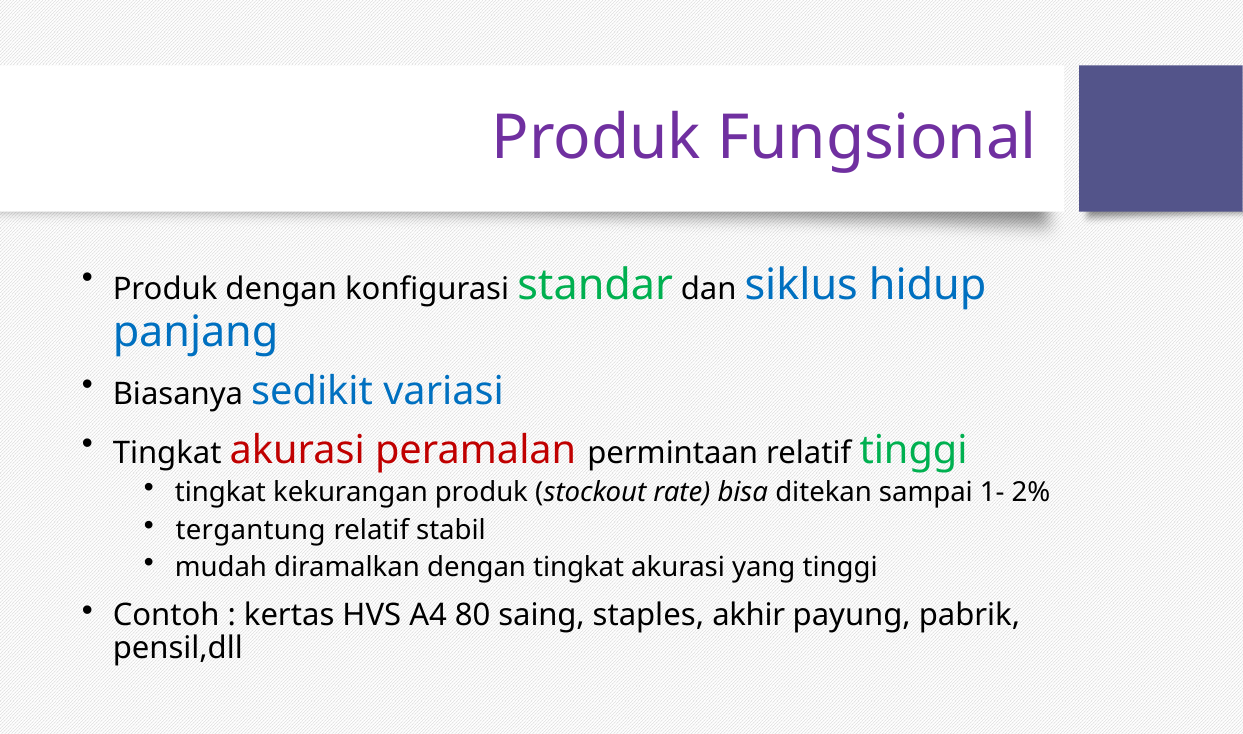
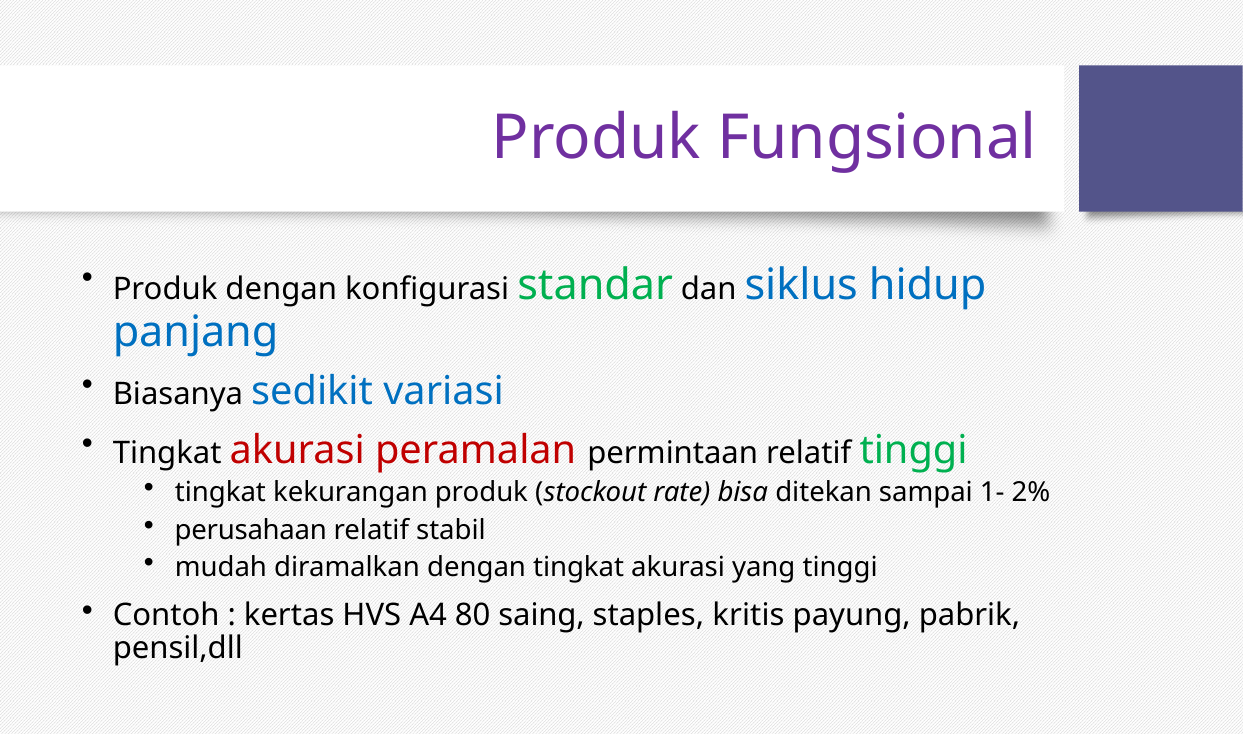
tergantung: tergantung -> perusahaan
akhir: akhir -> kritis
